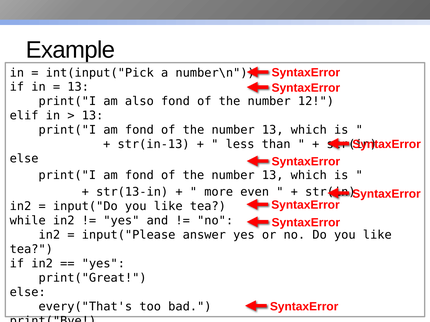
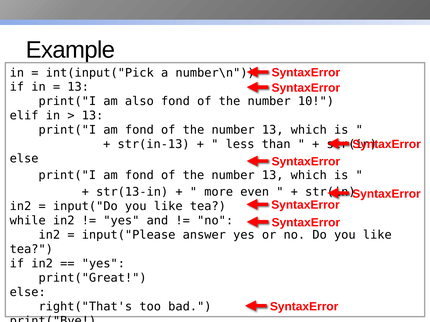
12: 12 -> 10
every("That's: every("That's -> right("That's
